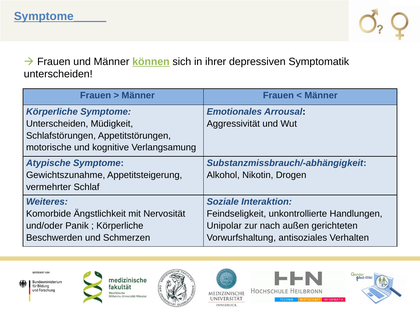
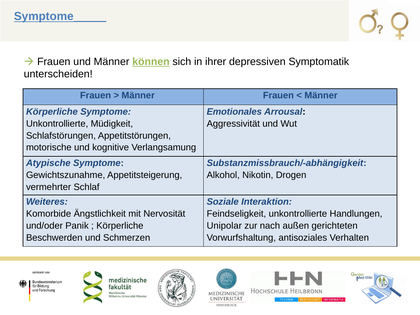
Unterscheiden at (57, 124): Unterscheiden -> Unkontrollierte
